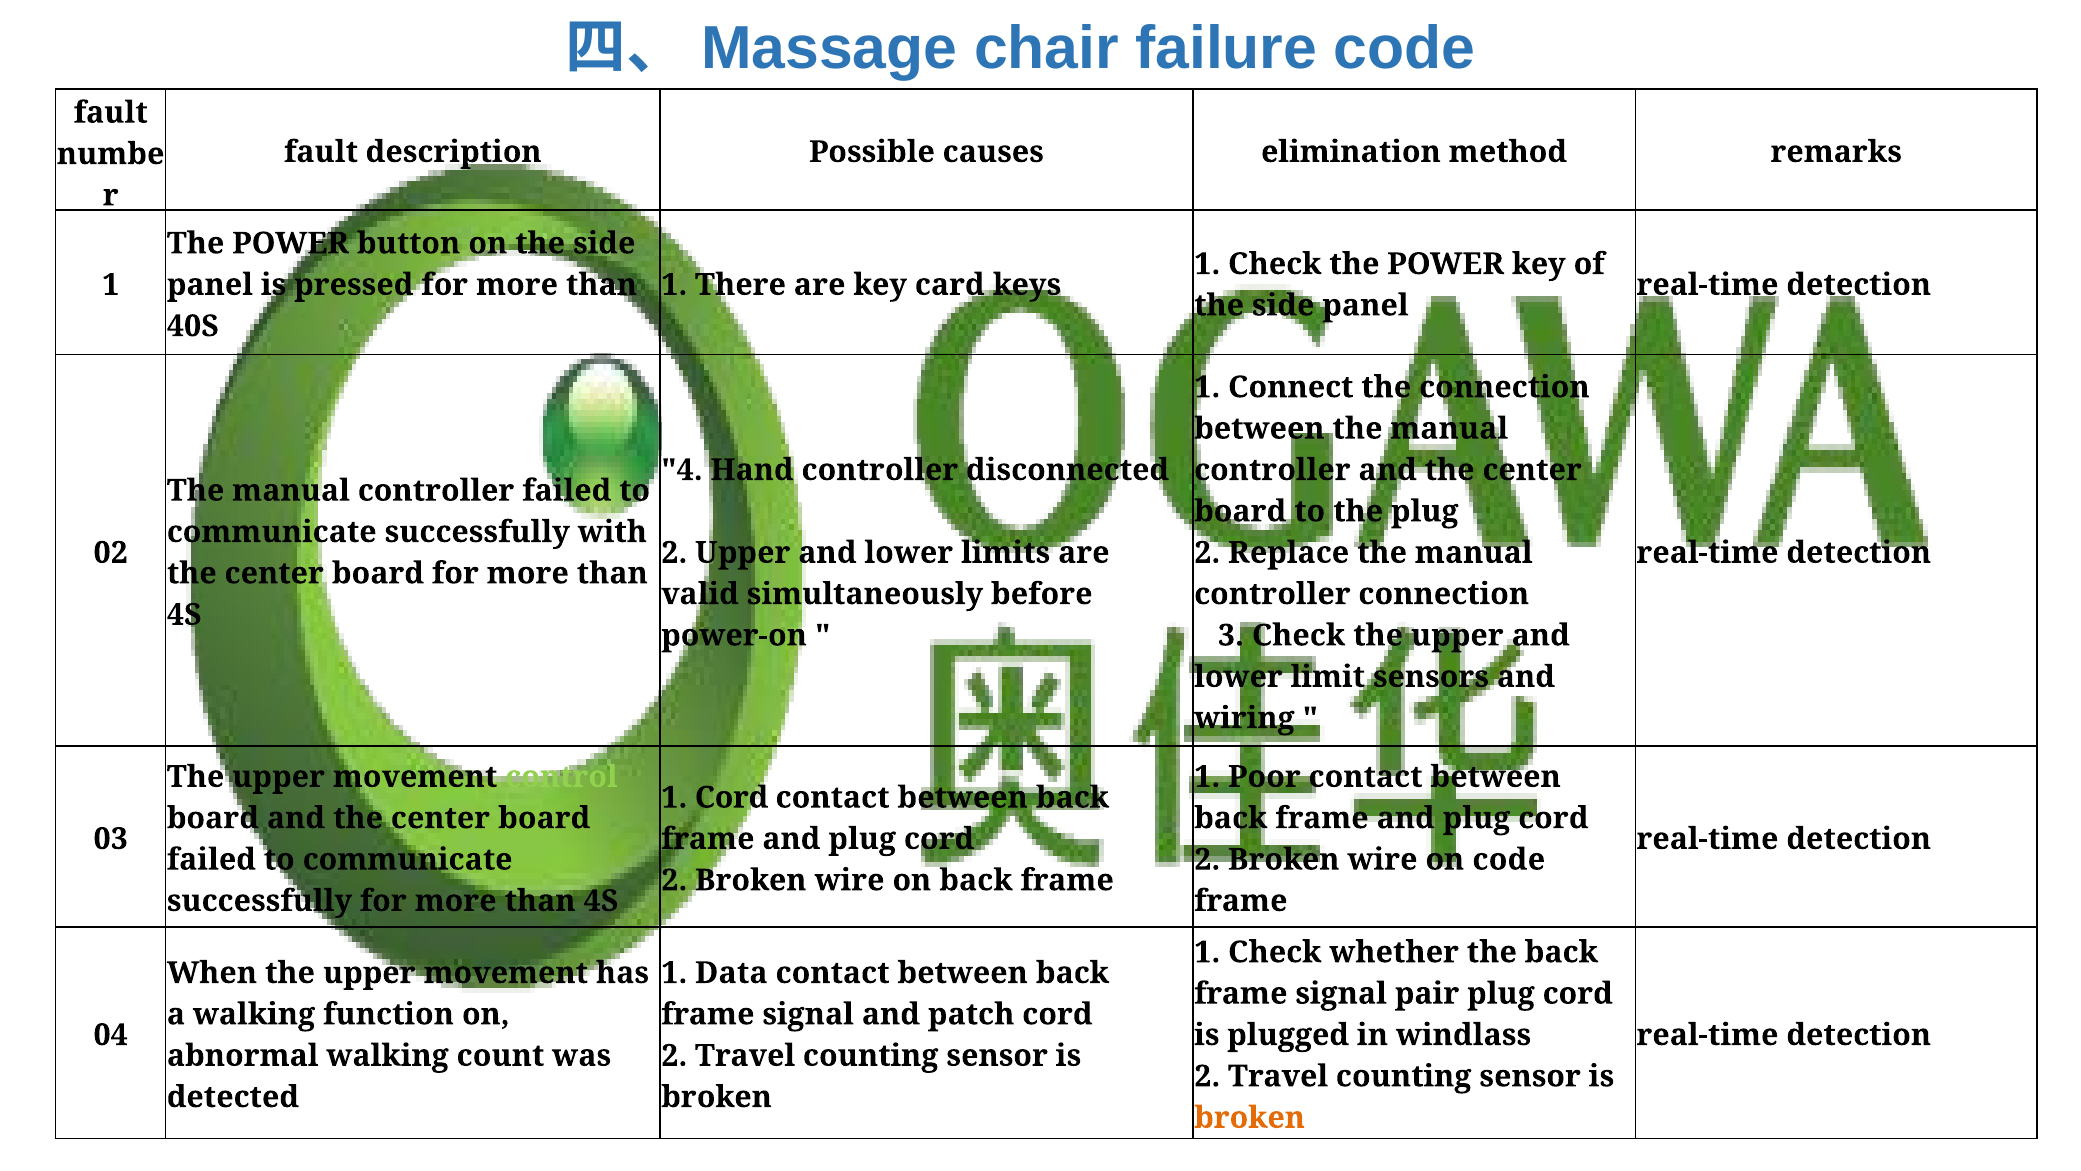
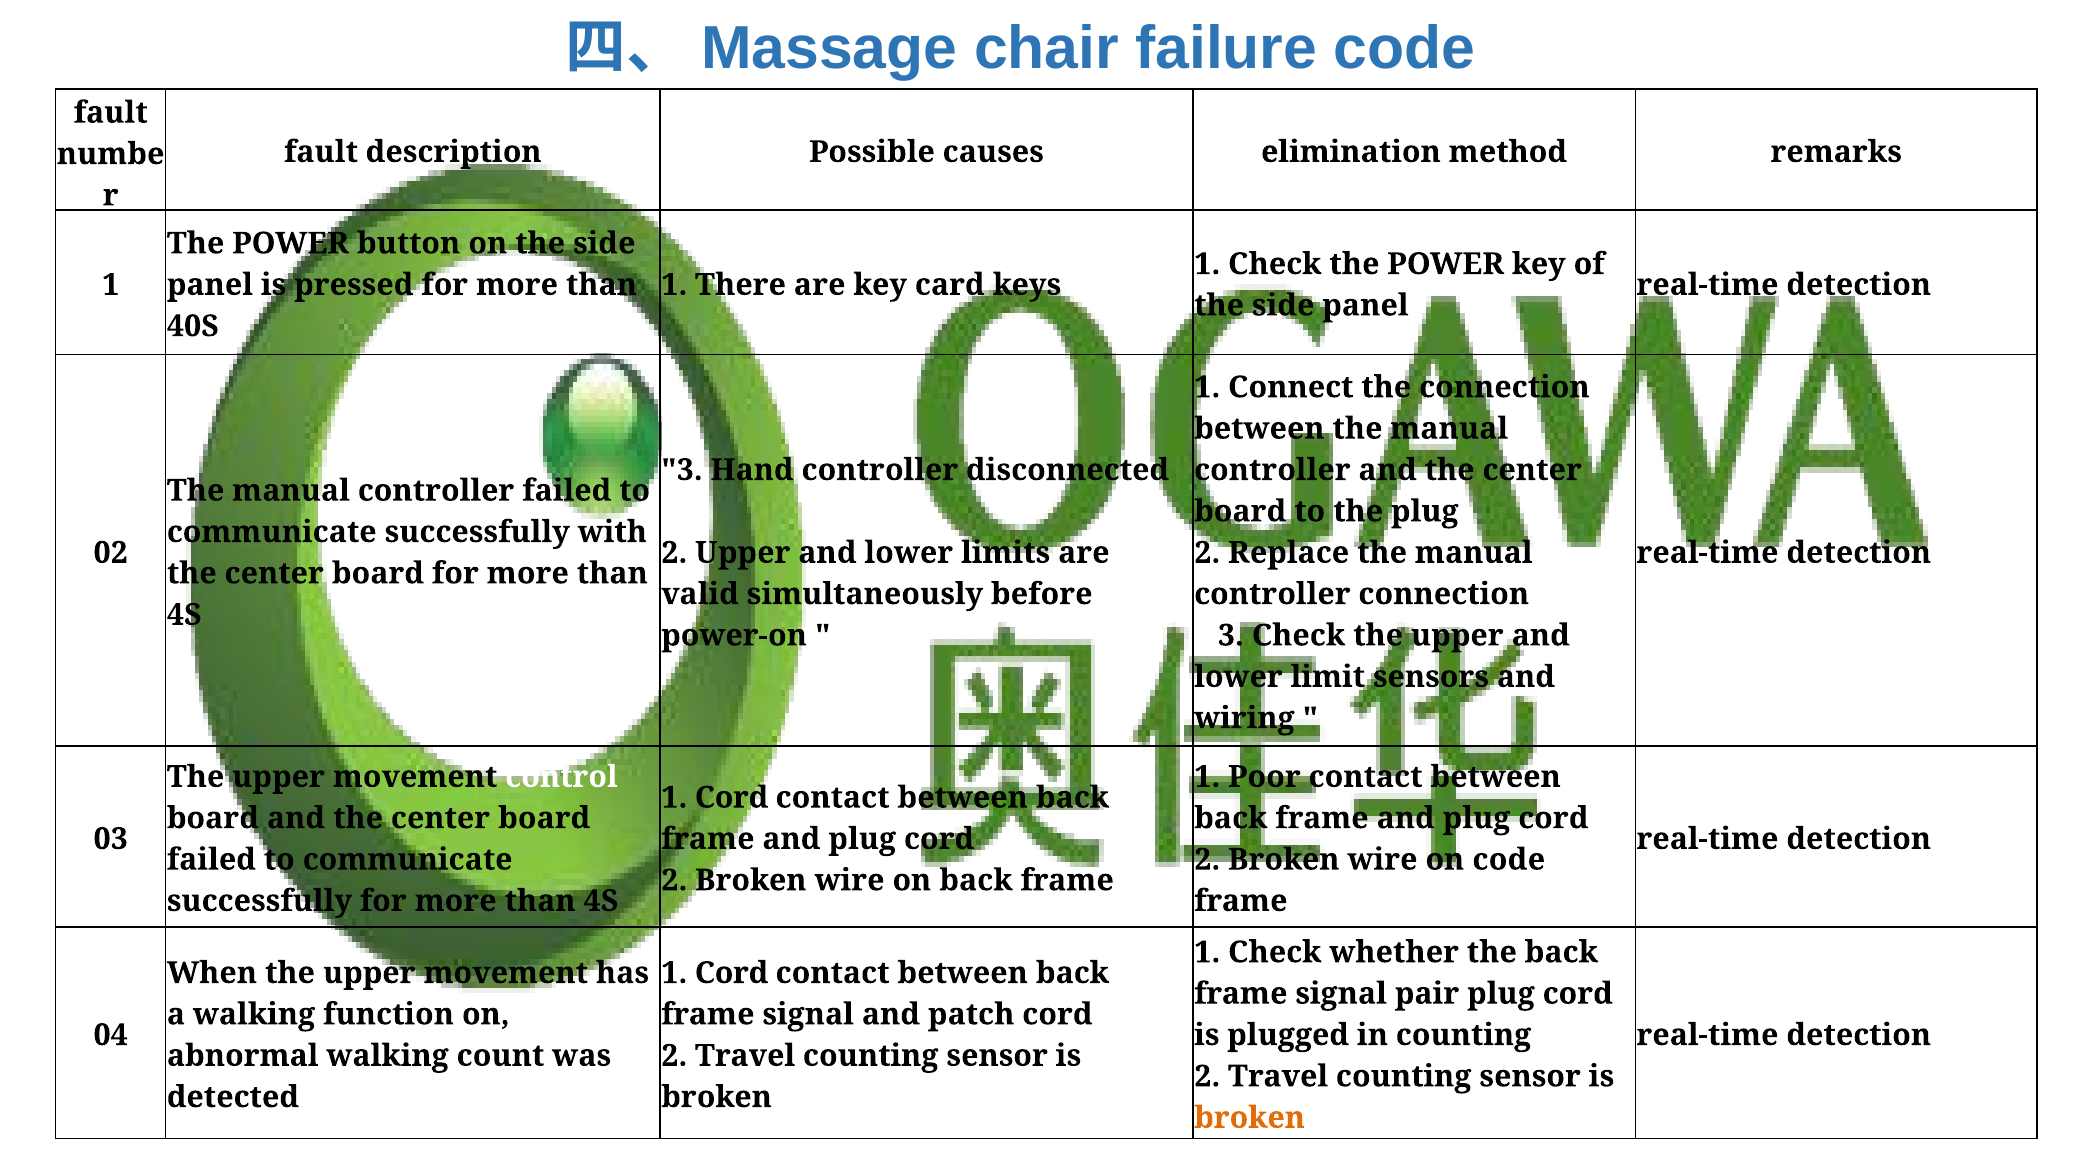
4 at (682, 470): 4 -> 3
control colour: light green -> white
Data at (731, 973): Data -> Cord
in windlass: windlass -> counting
